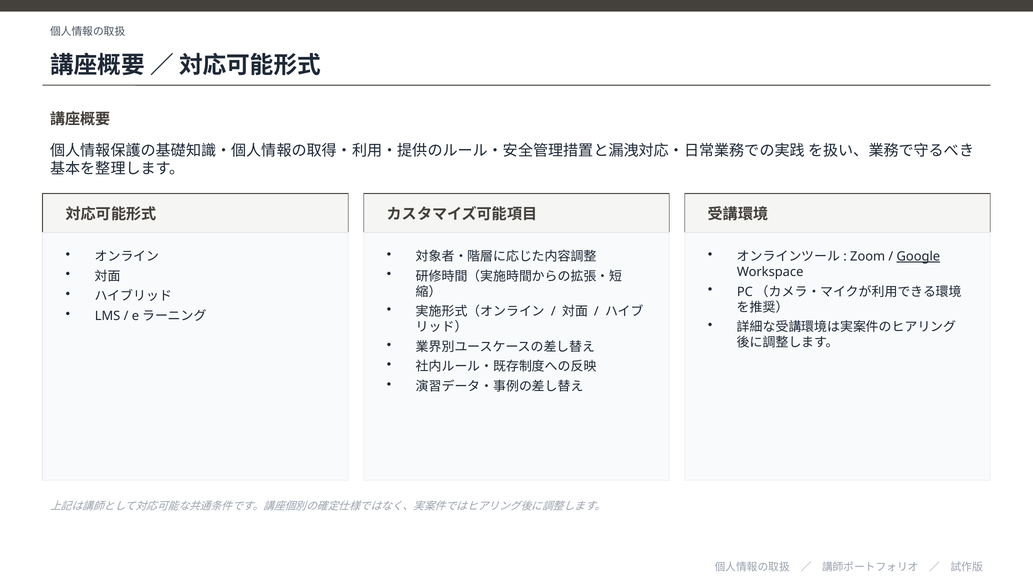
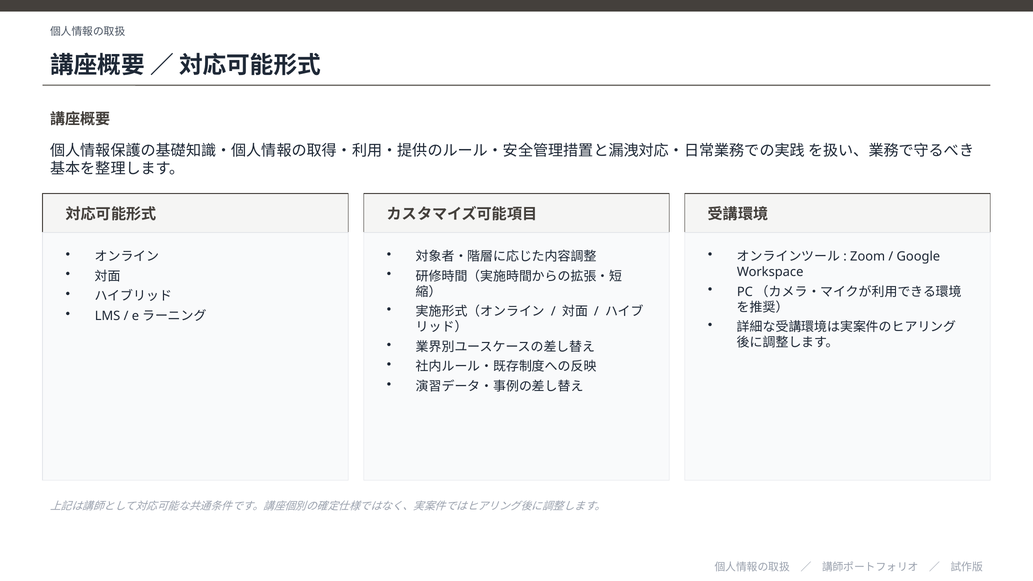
Google underline: present -> none
